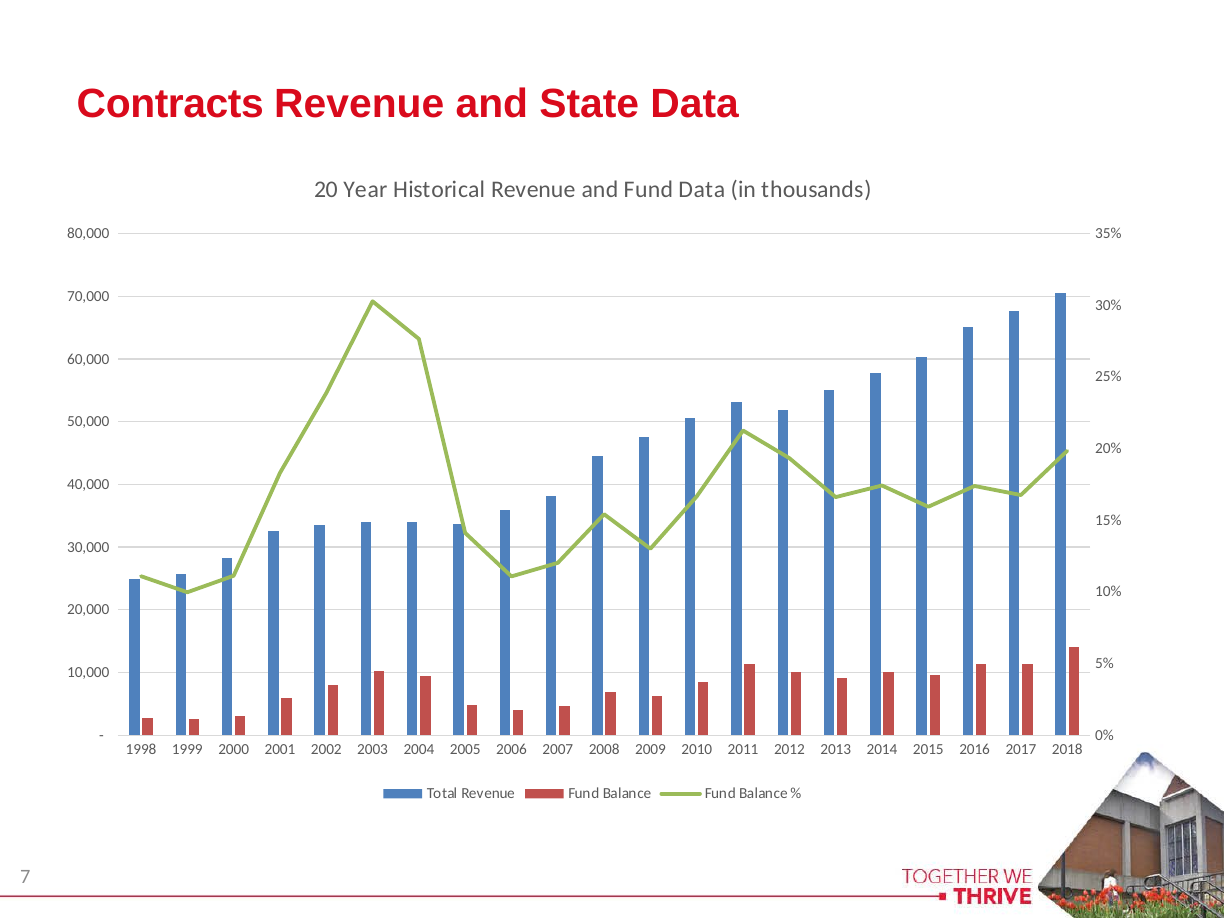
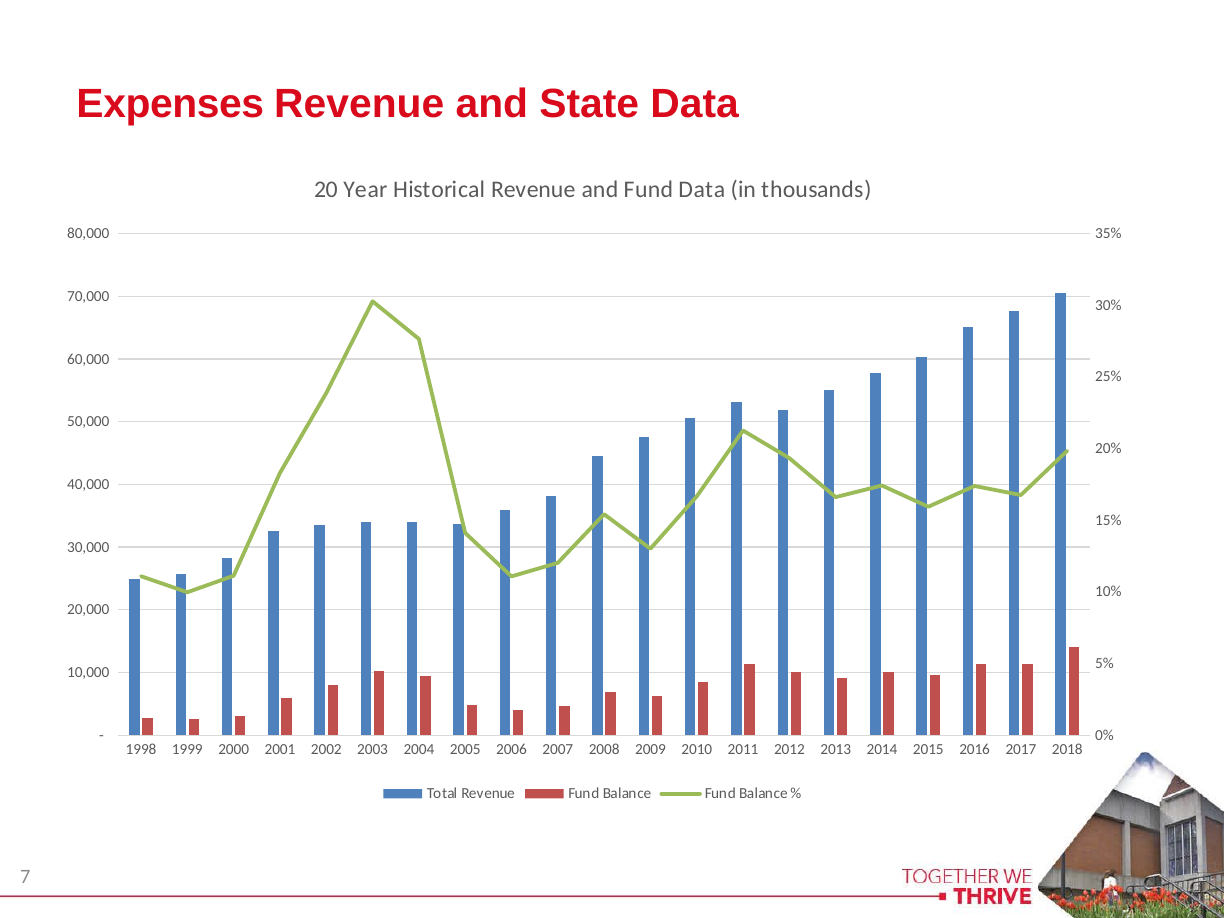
Contracts: Contracts -> Expenses
